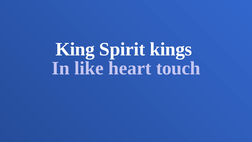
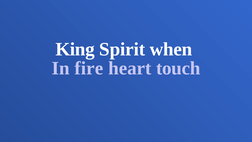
kings: kings -> when
like: like -> fire
